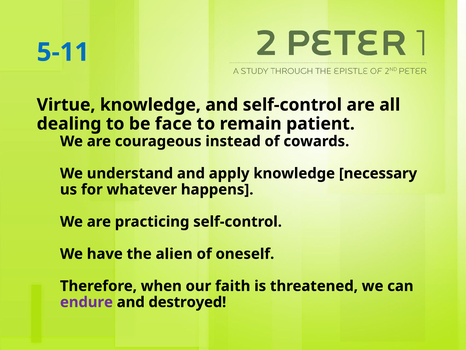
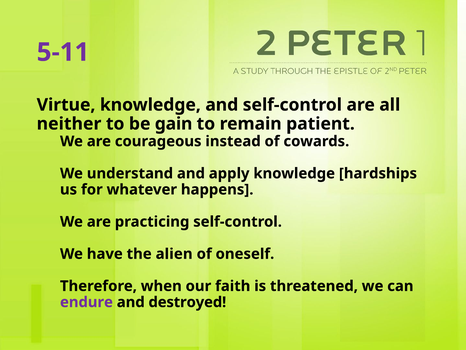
5-11 colour: blue -> purple
dealing: dealing -> neither
face: face -> gain
necessary: necessary -> hardships
